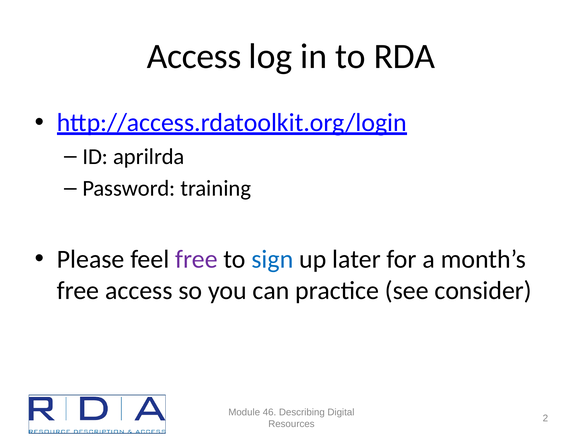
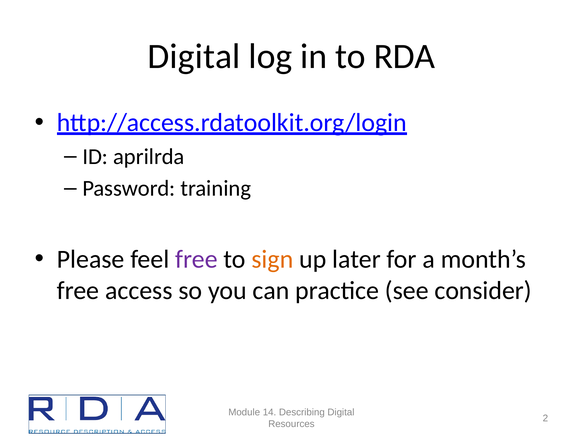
Access at (194, 56): Access -> Digital
sign colour: blue -> orange
46: 46 -> 14
